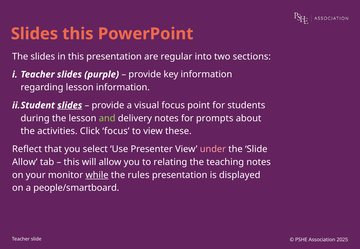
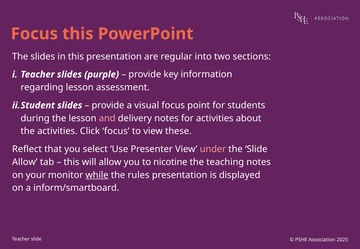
Slides at (34, 34): Slides -> Focus
lesson information: information -> assessment
slides at (70, 105) underline: present -> none
and colour: light green -> pink
for prompts: prompts -> activities
relating: relating -> nicotine
people/smartboard: people/smartboard -> inform/smartboard
